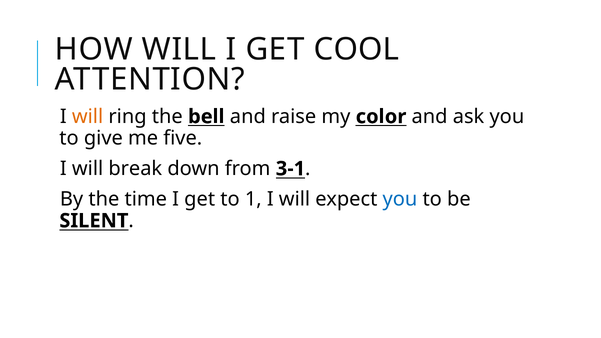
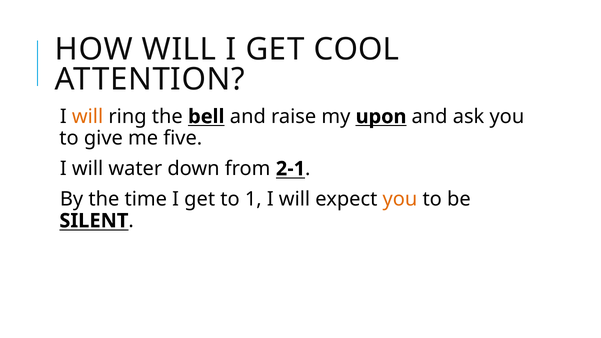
color: color -> upon
break: break -> water
3-1: 3-1 -> 2-1
you at (400, 199) colour: blue -> orange
